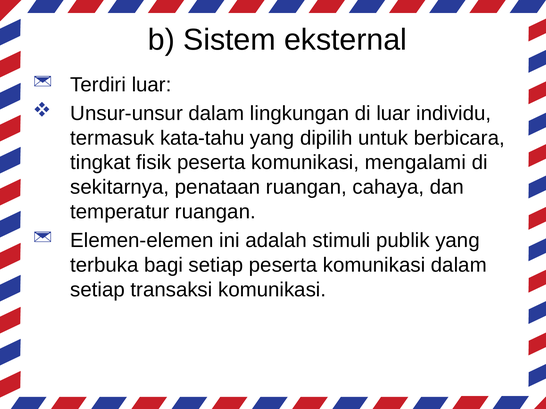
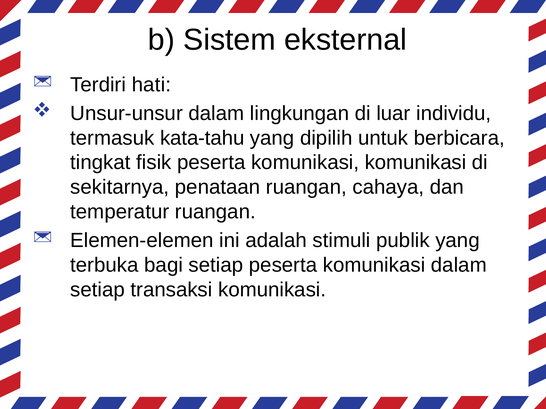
Terdiri luar: luar -> hati
komunikasi mengalami: mengalami -> komunikasi
